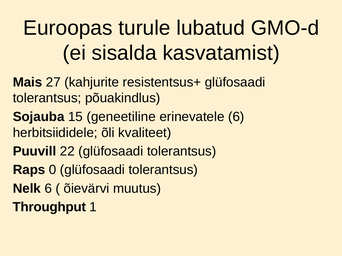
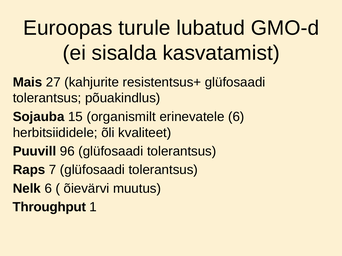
geneetiline: geneetiline -> organismilt
22: 22 -> 96
0: 0 -> 7
